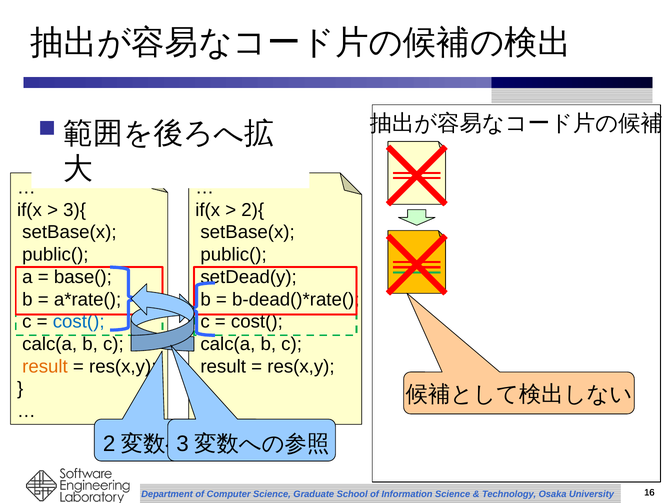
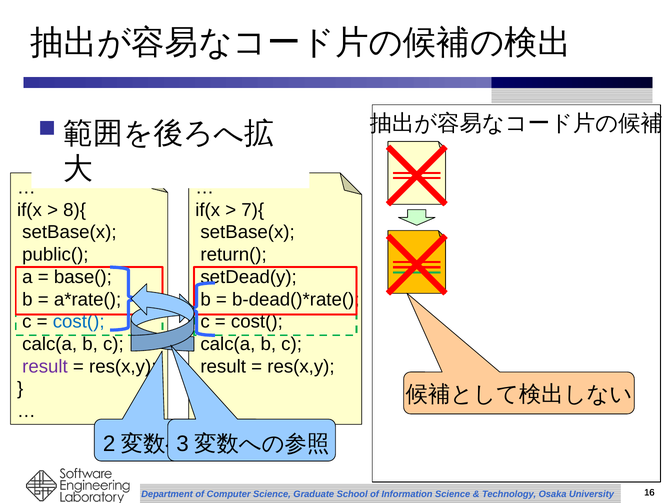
3){: 3){ -> 8){
2){: 2){ -> 7){
public( at (234, 255): public( -> return(
result at (45, 367) colour: orange -> purple
